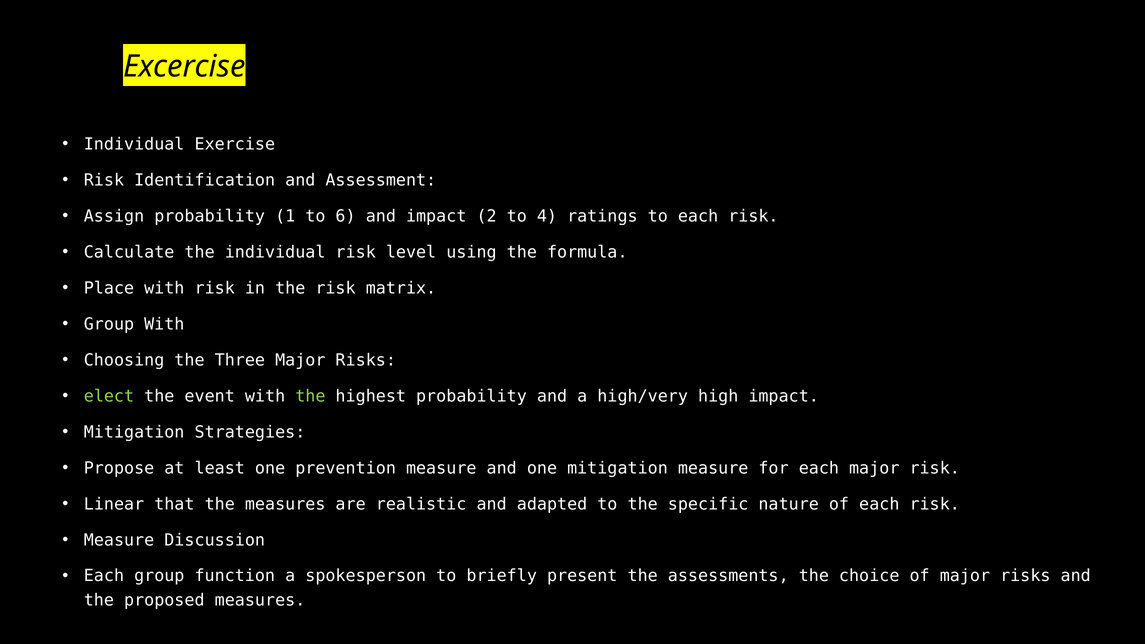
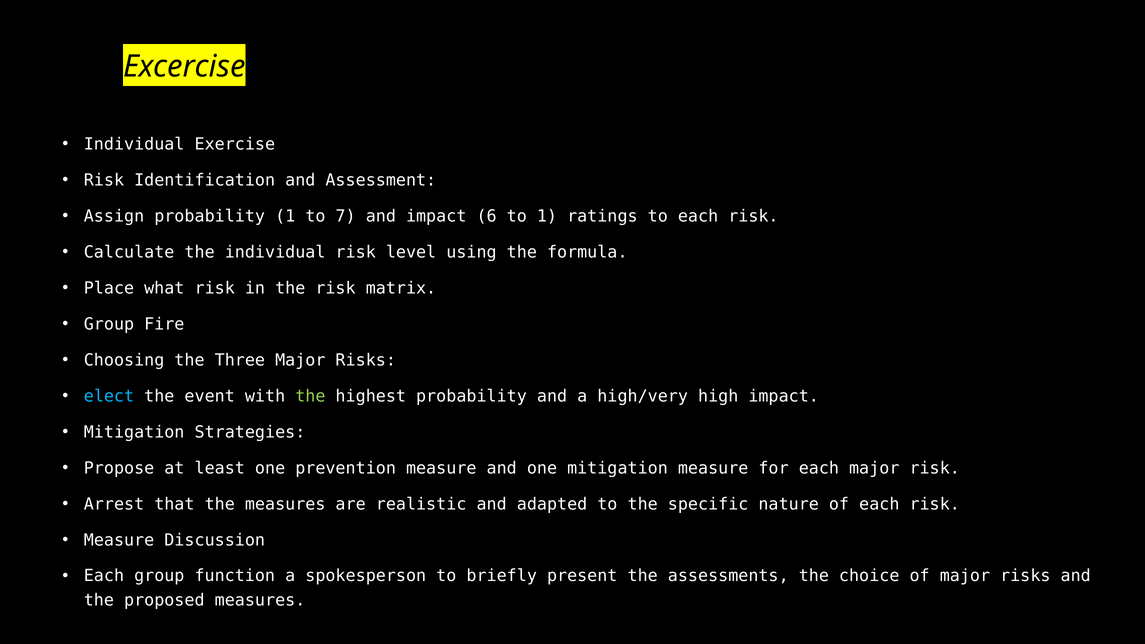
6: 6 -> 7
2: 2 -> 6
to 4: 4 -> 1
Place with: with -> what
Group With: With -> Fire
elect colour: light green -> light blue
Linear: Linear -> Arrest
